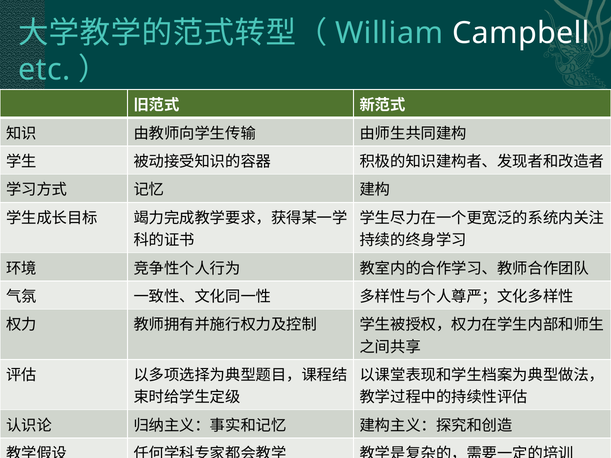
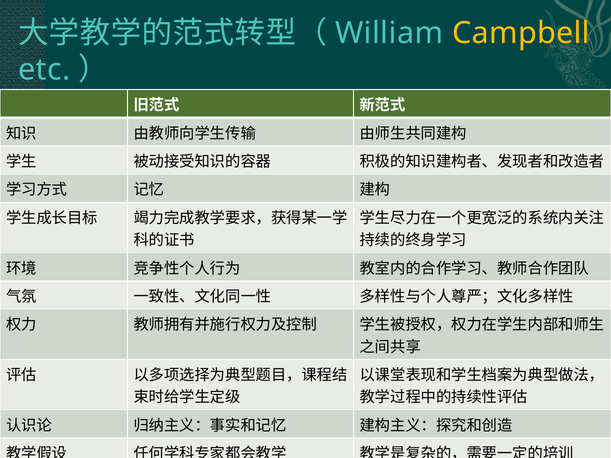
Campbell colour: white -> yellow
